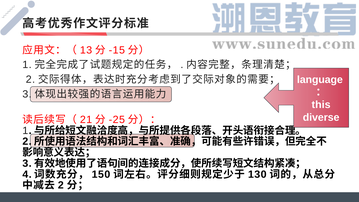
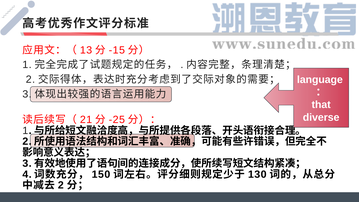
this: this -> that
